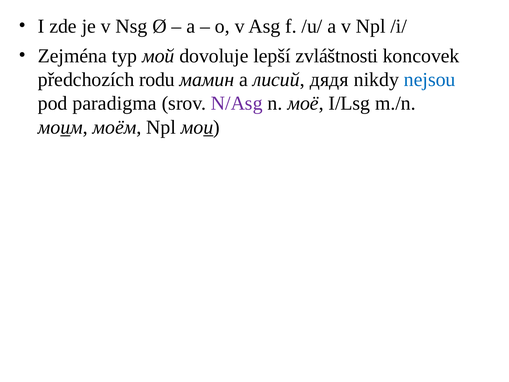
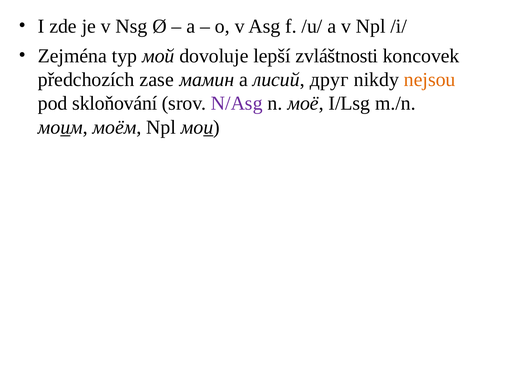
rodu: rodu -> zase
дядя: дядя -> друг
nejsou colour: blue -> orange
paradigma: paradigma -> skloňování
